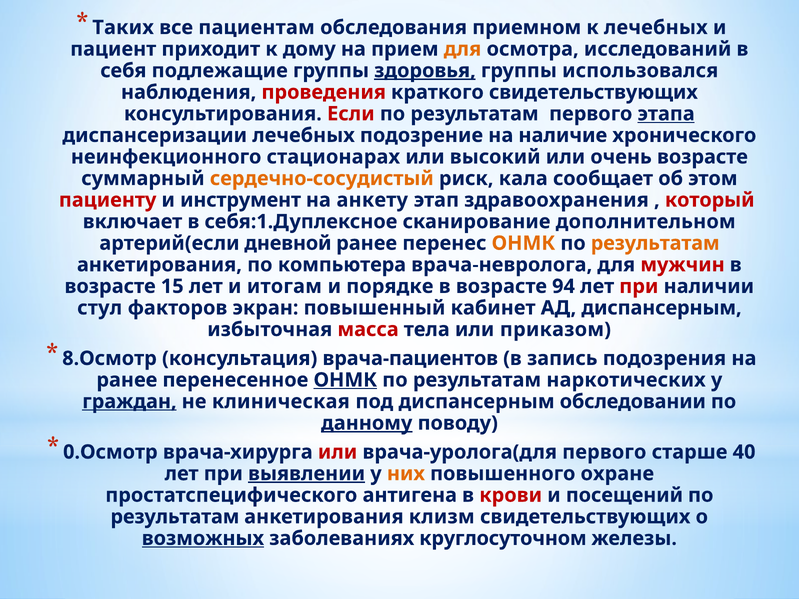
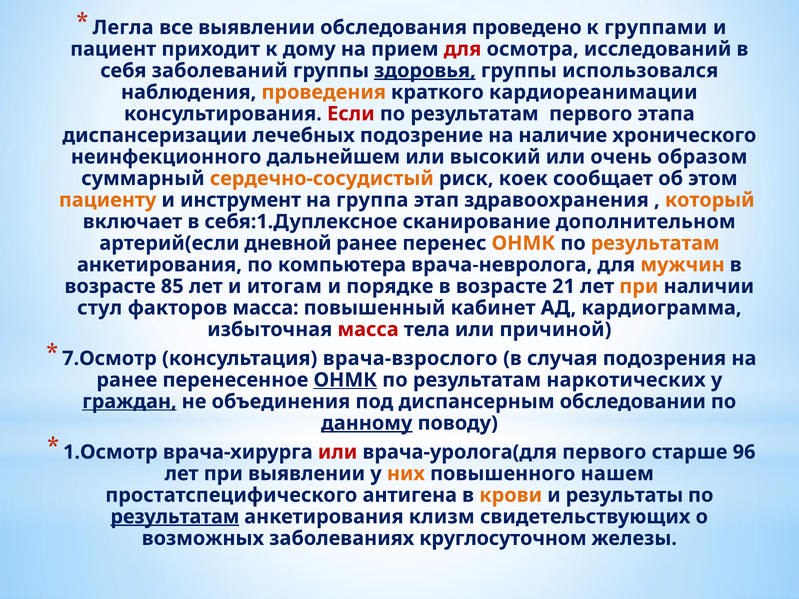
Таких: Таких -> Легла
все пациентам: пациентам -> выявлении
приемном: приемном -> проведено
к лечебных: лечебных -> группами
для at (463, 49) colour: orange -> red
подлежащие: подлежащие -> заболеваний
проведения colour: red -> orange
краткого свидетельствующих: свидетельствующих -> кардиореанимации
этапа underline: present -> none
стационарах: стационарах -> дальнейшем
очень возрасте: возрасте -> образом
кала: кала -> коек
пациенту colour: red -> orange
анкету: анкету -> группа
который colour: red -> orange
мужчин colour: red -> orange
15: 15 -> 85
94: 94 -> 21
при at (639, 286) colour: red -> orange
факторов экран: экран -> масса
АД диспансерным: диспансерным -> кардиограмма
приказом: приказом -> причиной
8.Осмотр: 8.Осмотр -> 7.Осмотр
врача-пациентов: врача-пациентов -> врача-взрослого
запись: запись -> случая
клиническая: клиническая -> объединения
0.Осмотр: 0.Осмотр -> 1.Осмотр
40: 40 -> 96
выявлении at (307, 474) underline: present -> none
охране: охране -> нашем
крови colour: red -> orange
посещений: посещений -> результаты
результатам at (175, 517) underline: none -> present
возможных underline: present -> none
